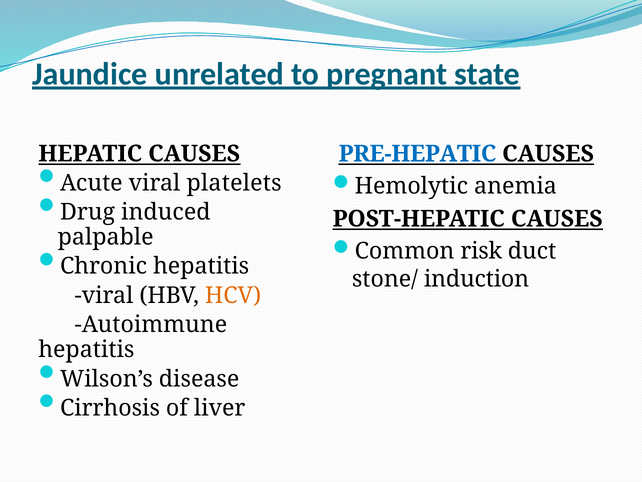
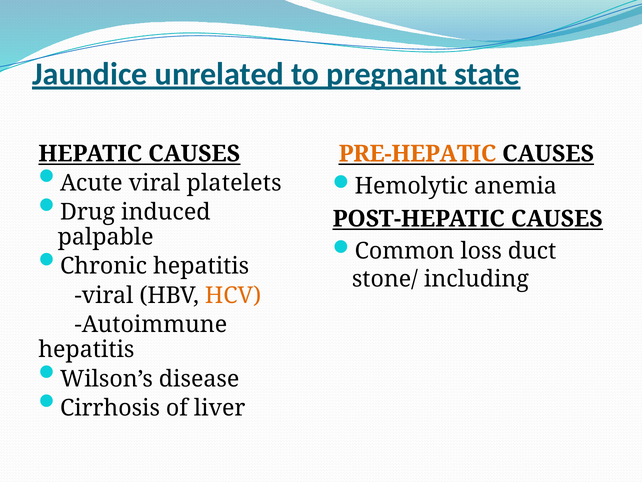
PRE-HEPATIC colour: blue -> orange
risk: risk -> loss
induction: induction -> including
